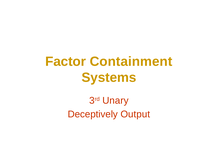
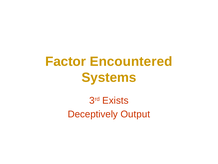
Containment: Containment -> Encountered
Unary: Unary -> Exists
